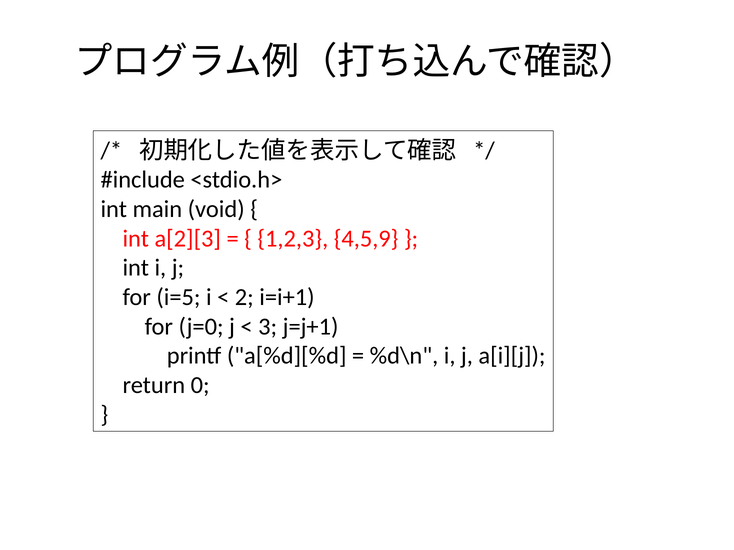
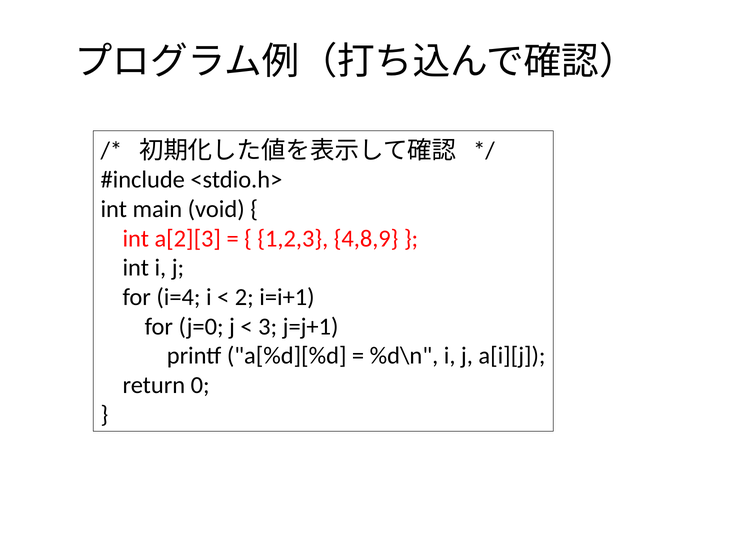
4,5,9: 4,5,9 -> 4,8,9
i=5: i=5 -> i=4
